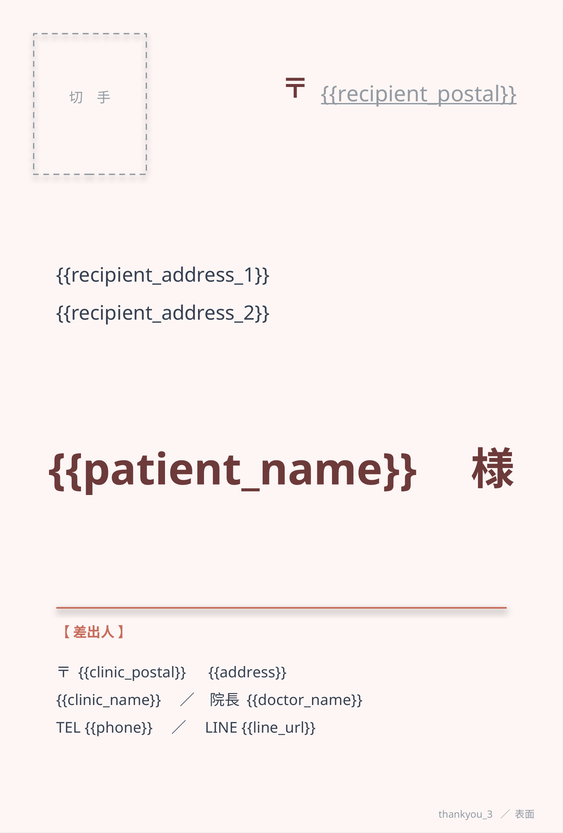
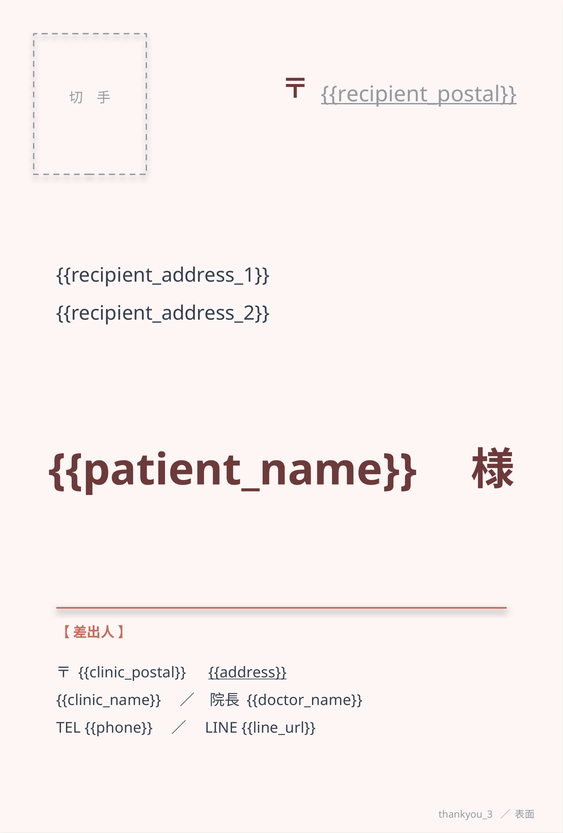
address underline: none -> present
